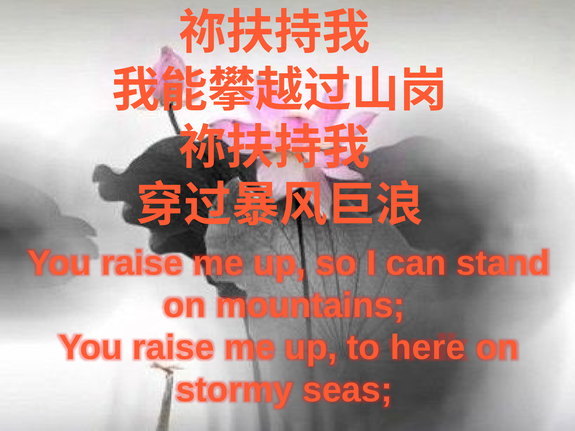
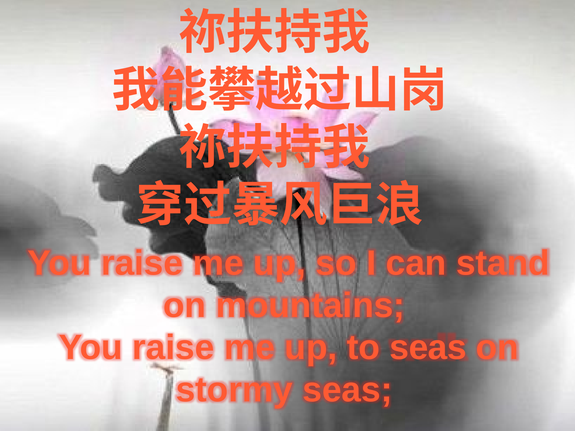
to here: here -> seas
